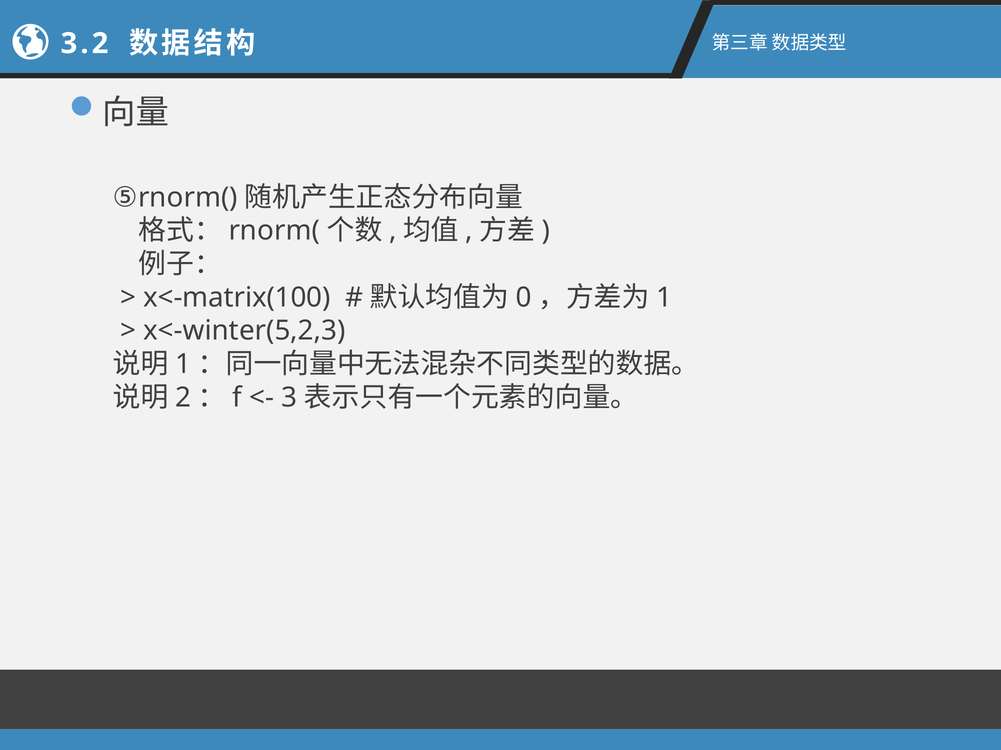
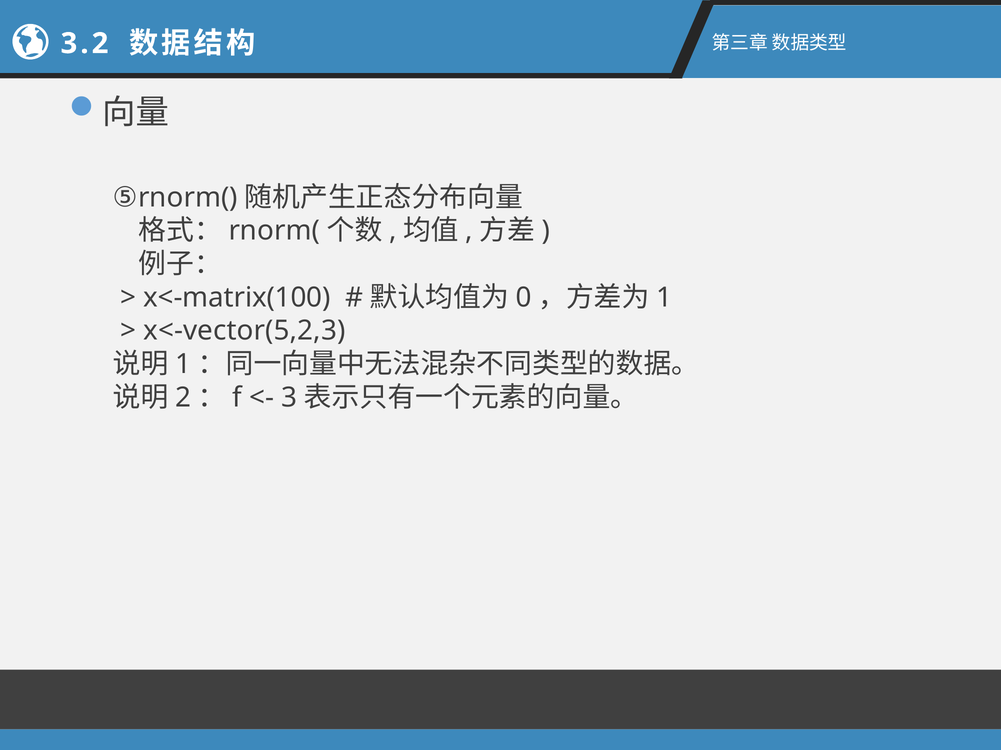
x<-winter(5,2,3: x<-winter(5,2,3 -> x<-vector(5,2,3
